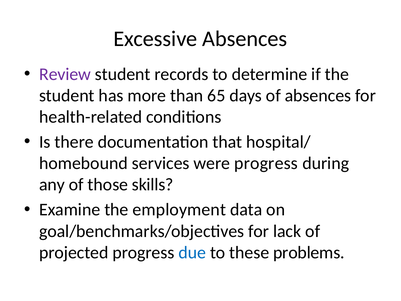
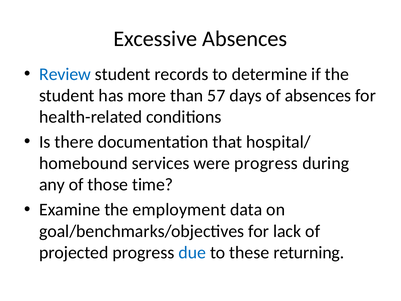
Review colour: purple -> blue
65: 65 -> 57
skills: skills -> time
problems: problems -> returning
